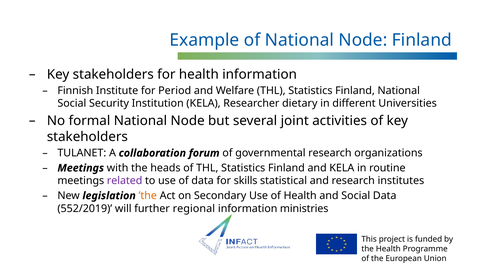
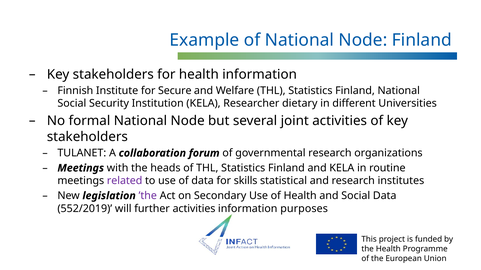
Period: Period -> Secure
’the colour: orange -> purple
further regional: regional -> activities
ministries: ministries -> purposes
